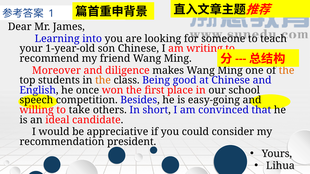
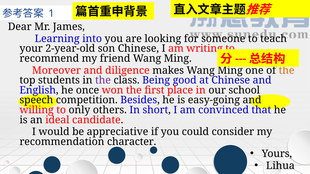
1-year-old: 1-year-old -> 2-year-old
the at (103, 80) colour: orange -> purple
take: take -> only
president: president -> character
